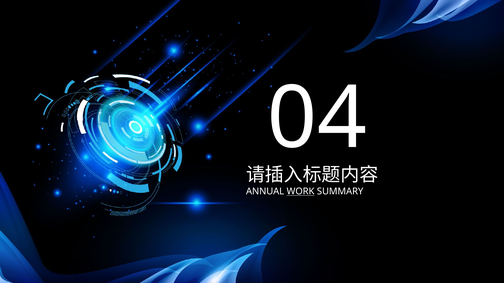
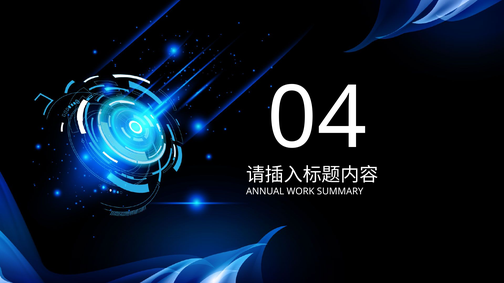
WORK underline: present -> none
